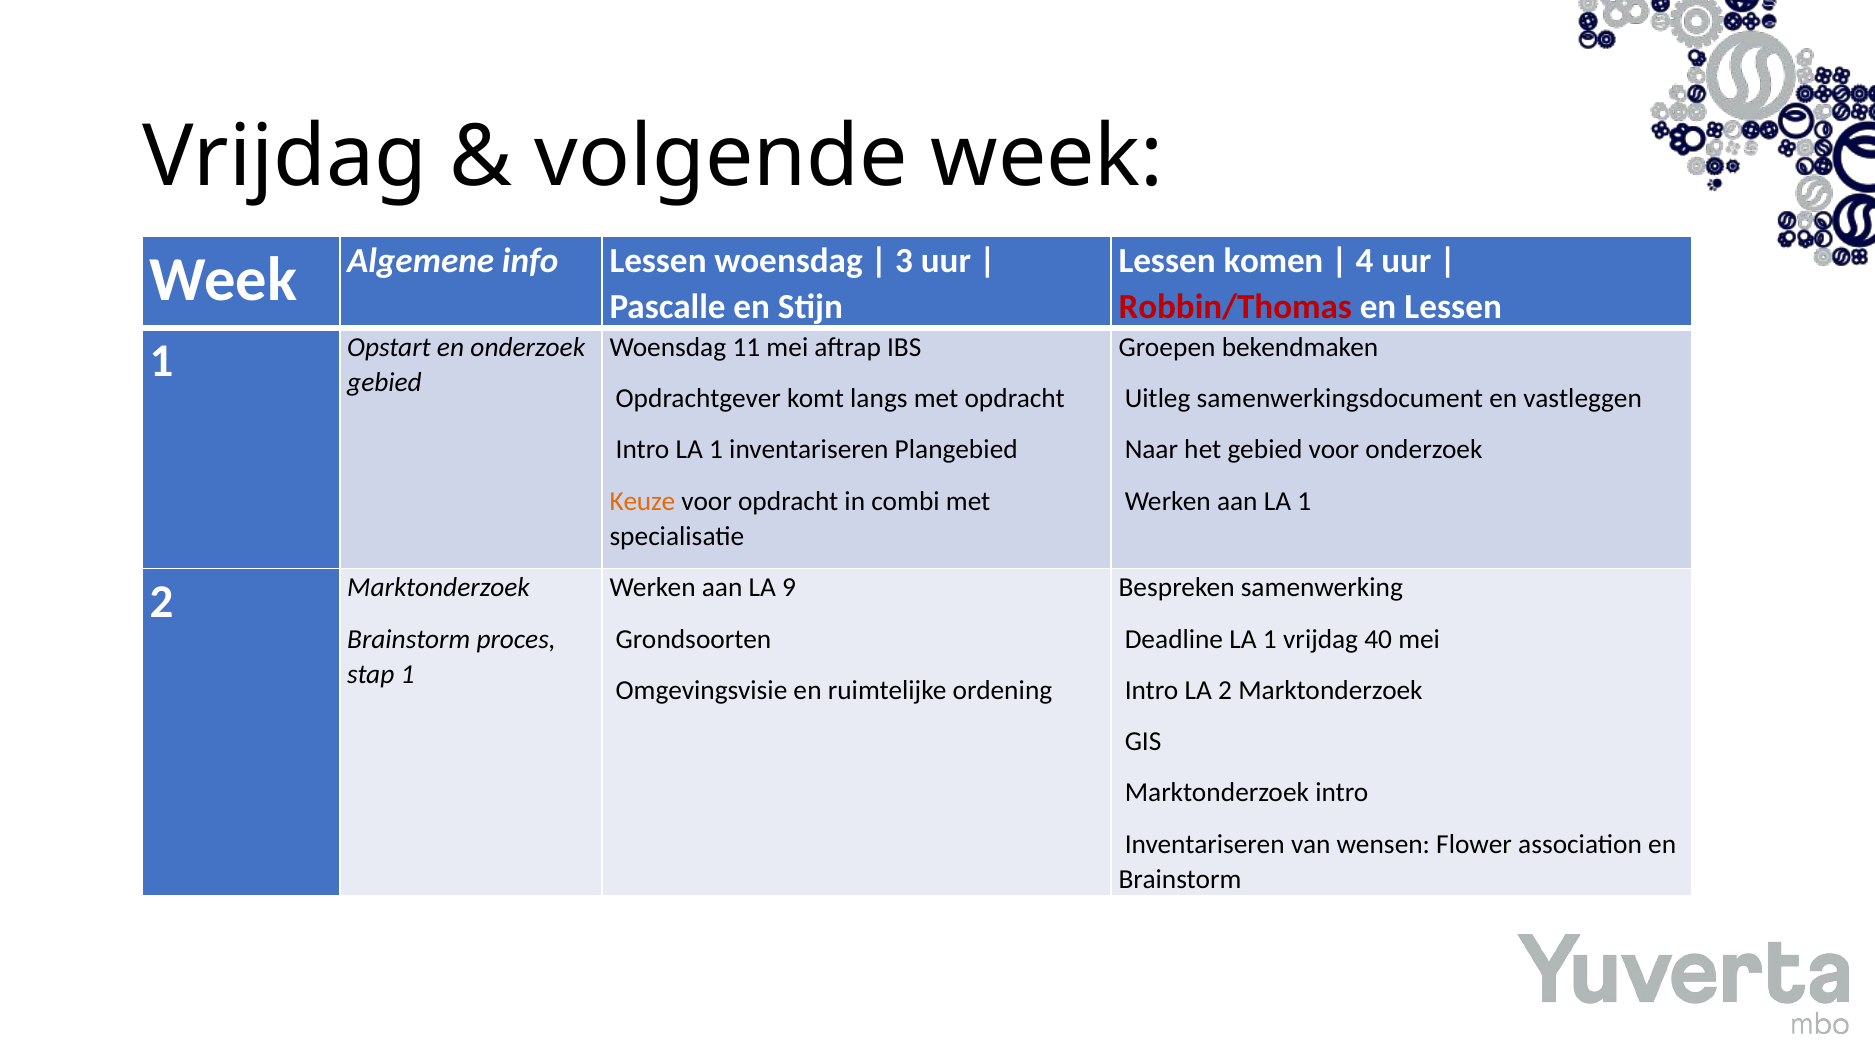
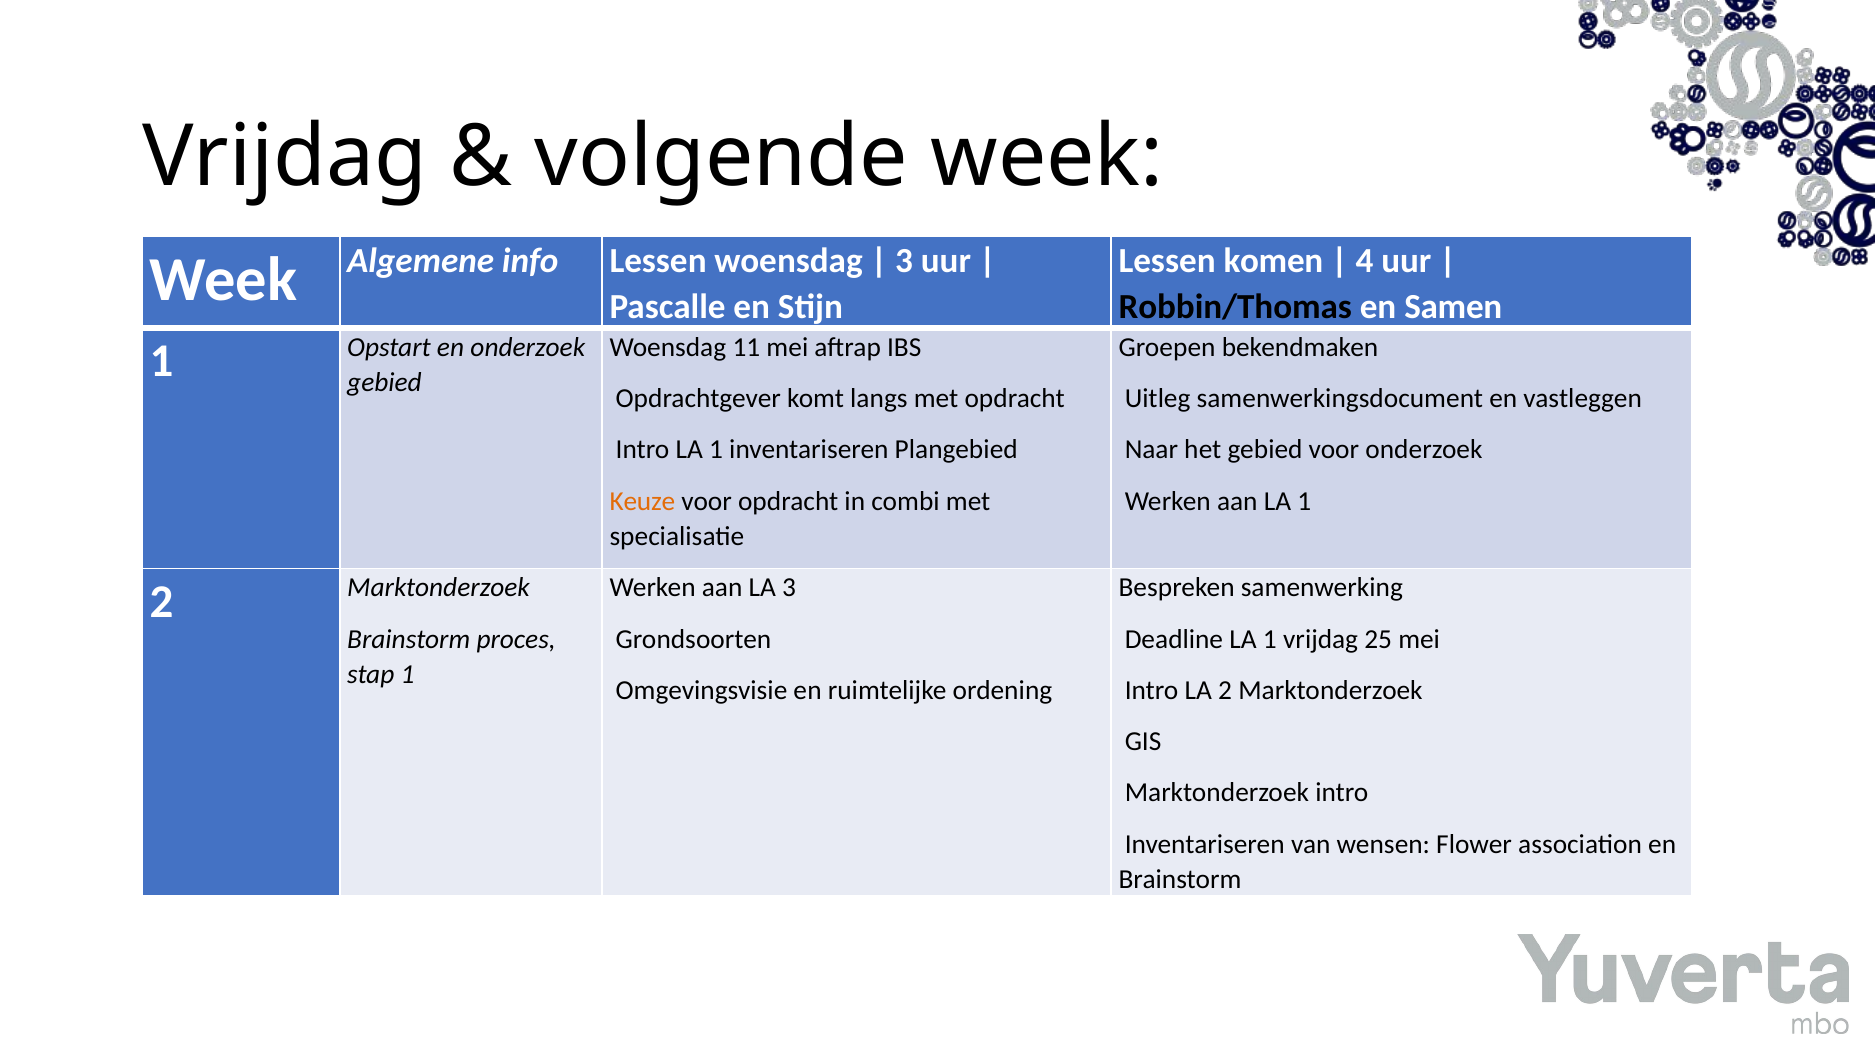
Robbin/Thomas colour: red -> black
en Lessen: Lessen -> Samen
LA 9: 9 -> 3
40: 40 -> 25
